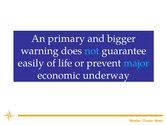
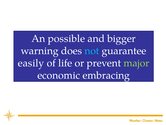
primary: primary -> possible
major colour: light blue -> light green
underway: underway -> embracing
